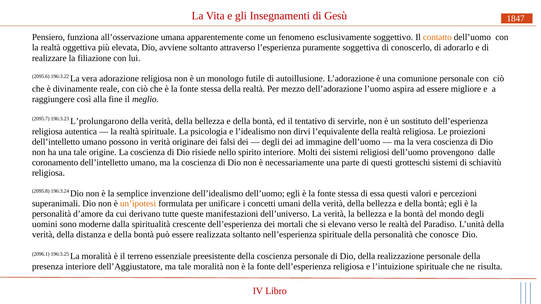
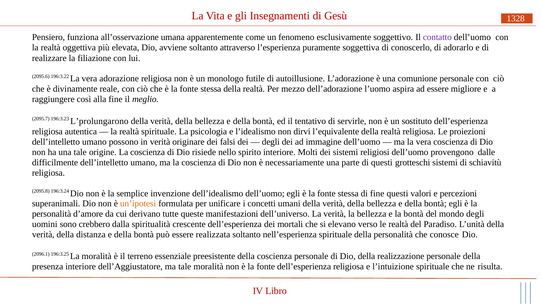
1847: 1847 -> 1328
contatto colour: orange -> purple
coronamento: coronamento -> difficilmente
di essa: essa -> fine
moderne: moderne -> crebbero
